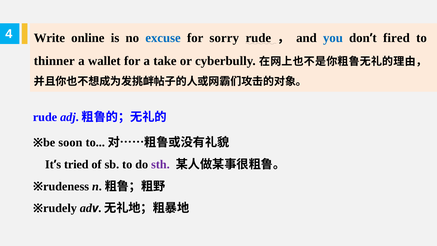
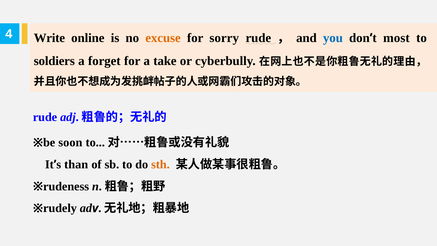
excuse colour: blue -> orange
fired: fired -> most
thinner: thinner -> soldiers
wallet: wallet -> forget
tried: tried -> than
sth colour: purple -> orange
